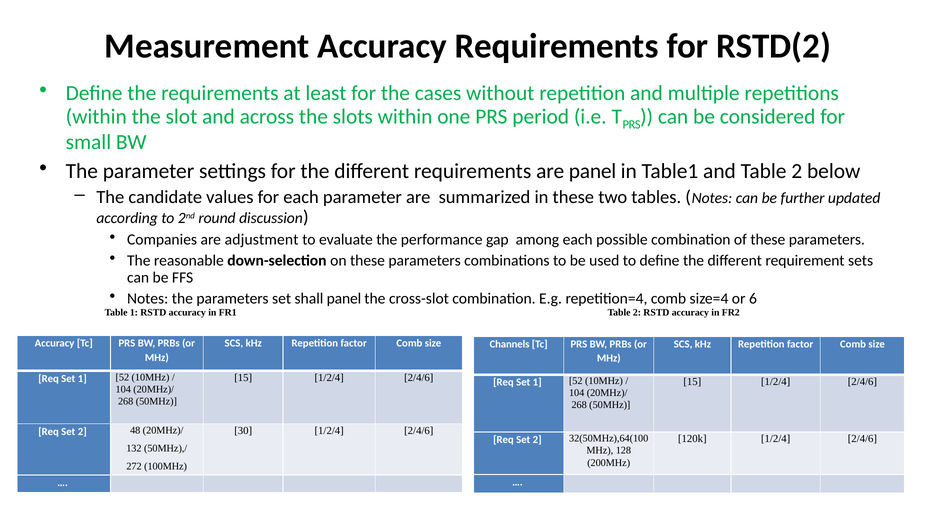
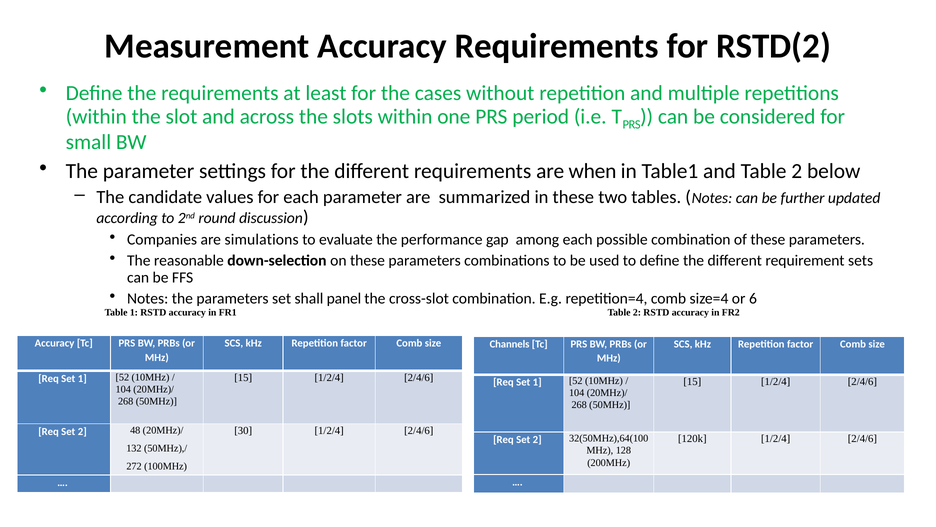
are panel: panel -> when
adjustment: adjustment -> simulations
